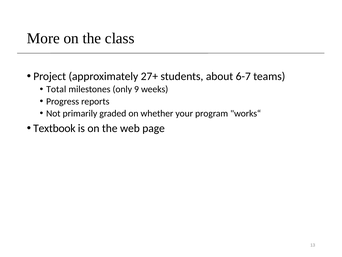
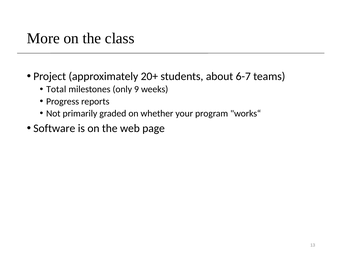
27+: 27+ -> 20+
Textbook: Textbook -> Software
